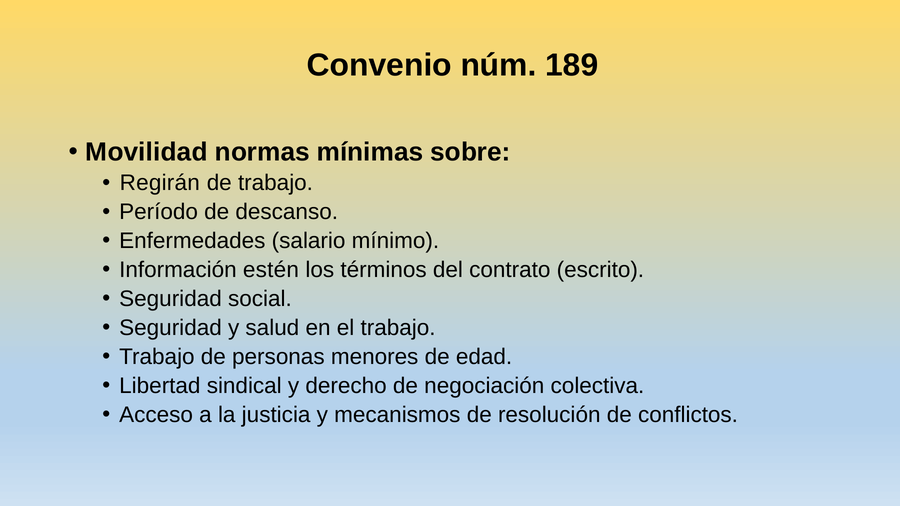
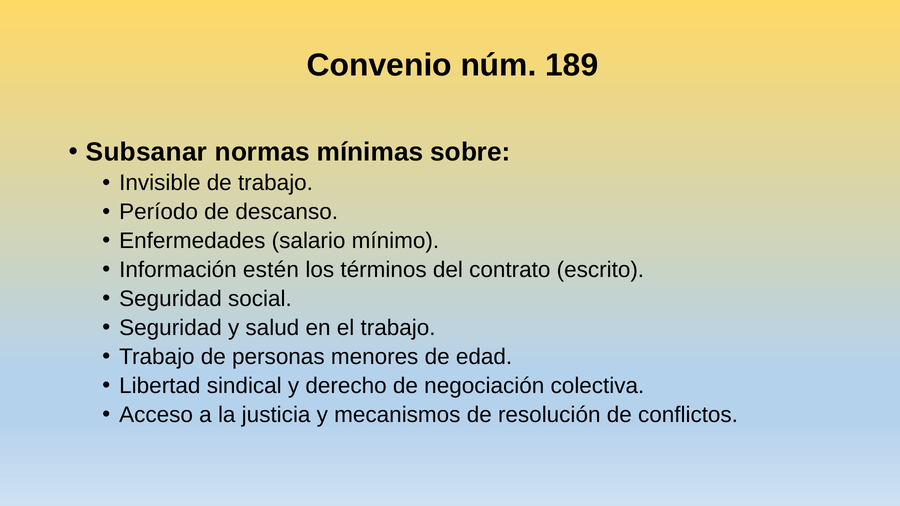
Movilidad: Movilidad -> Subsanar
Regirán: Regirán -> Invisible
